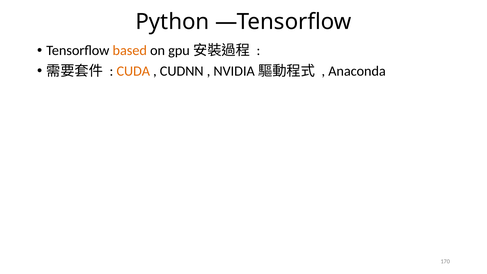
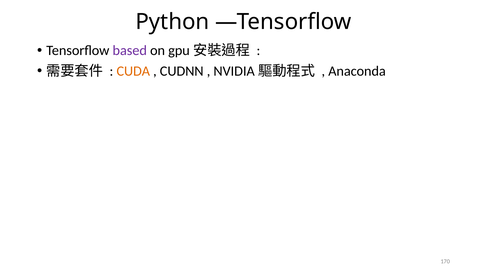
based colour: orange -> purple
